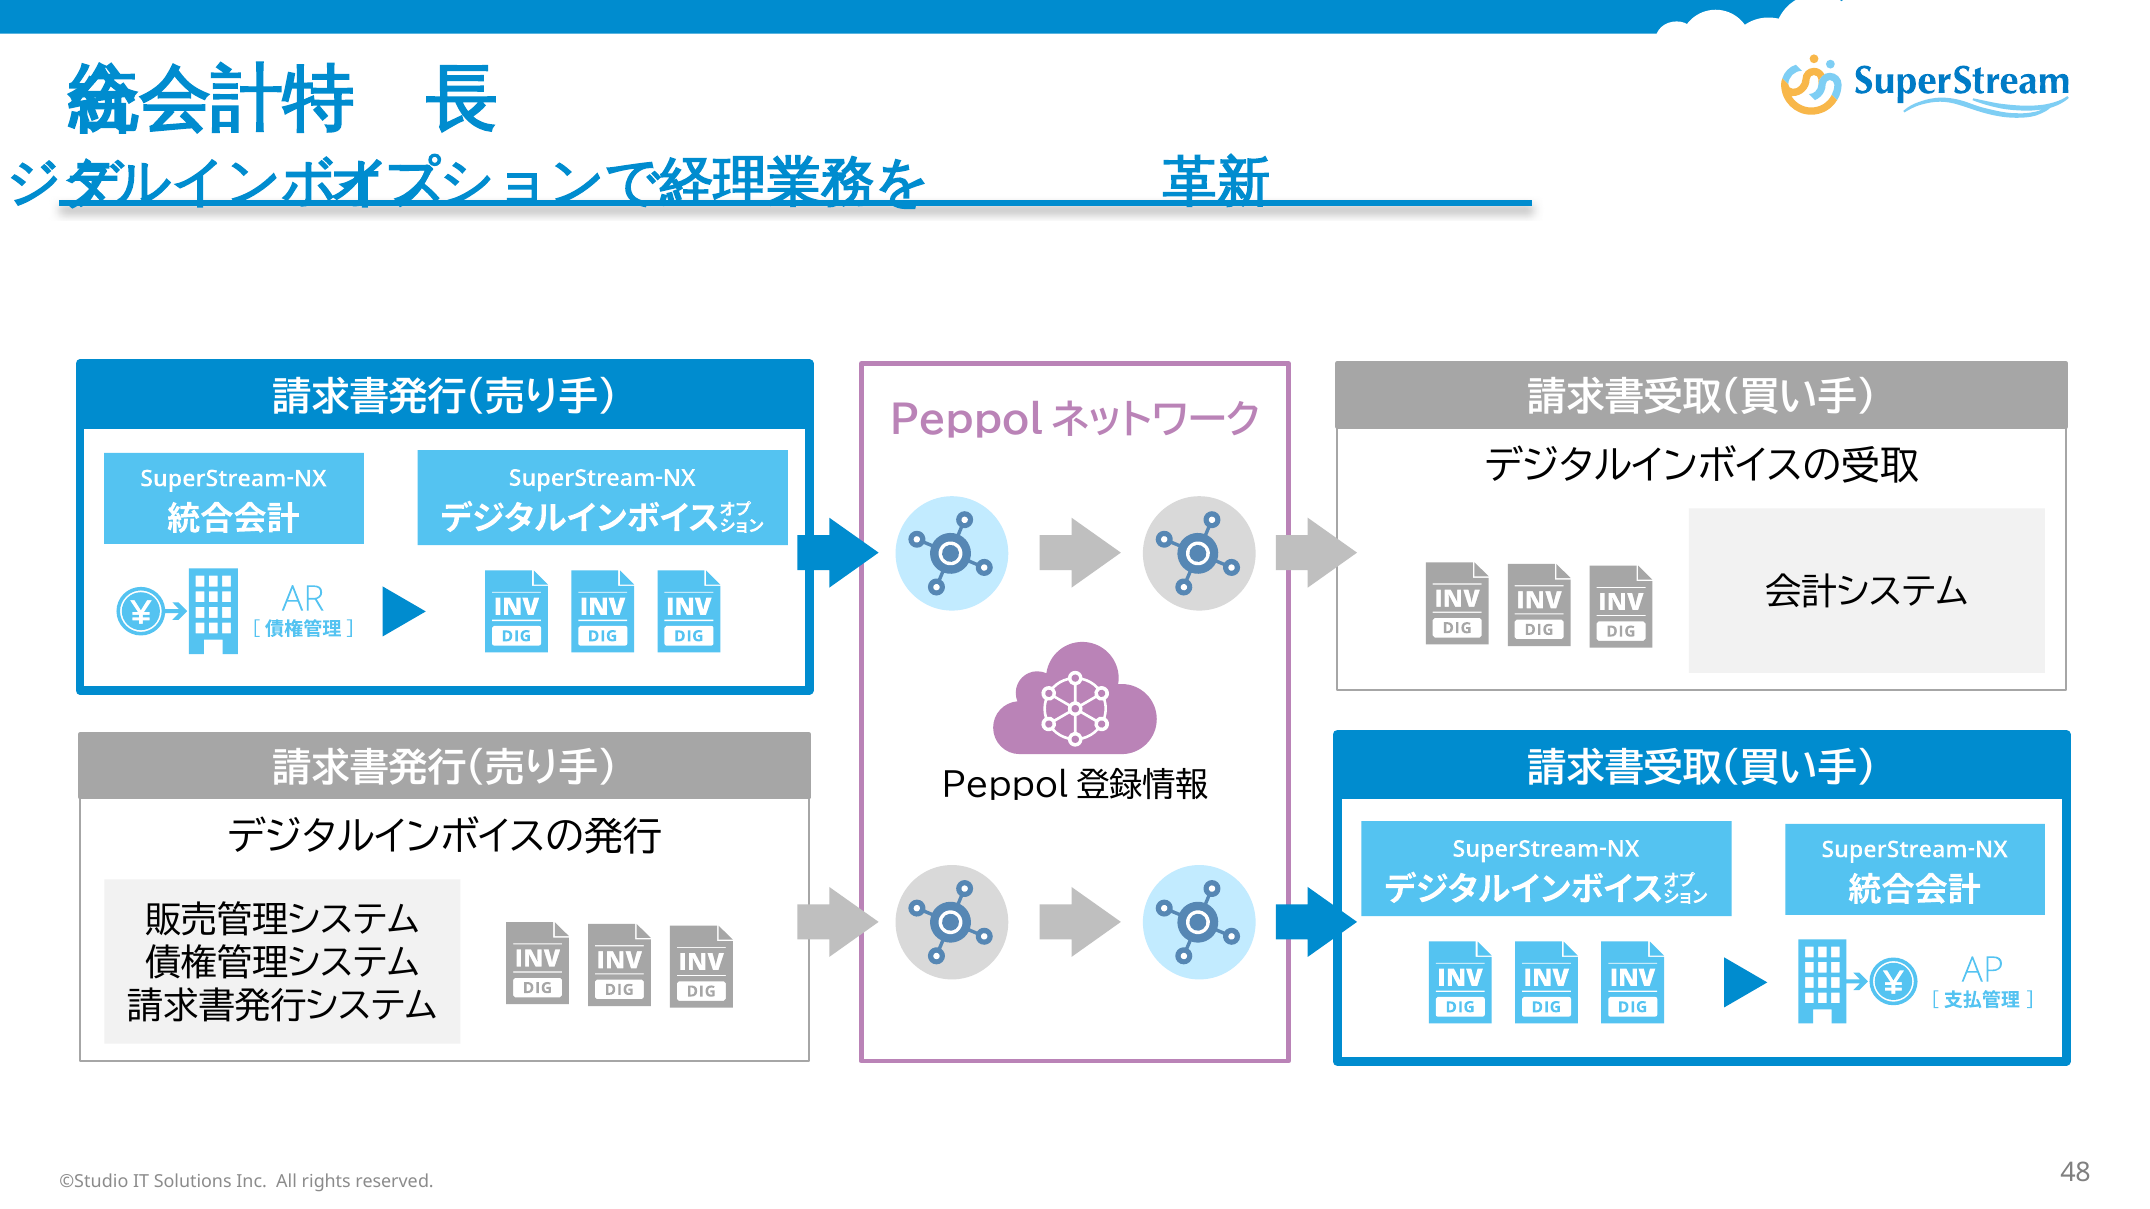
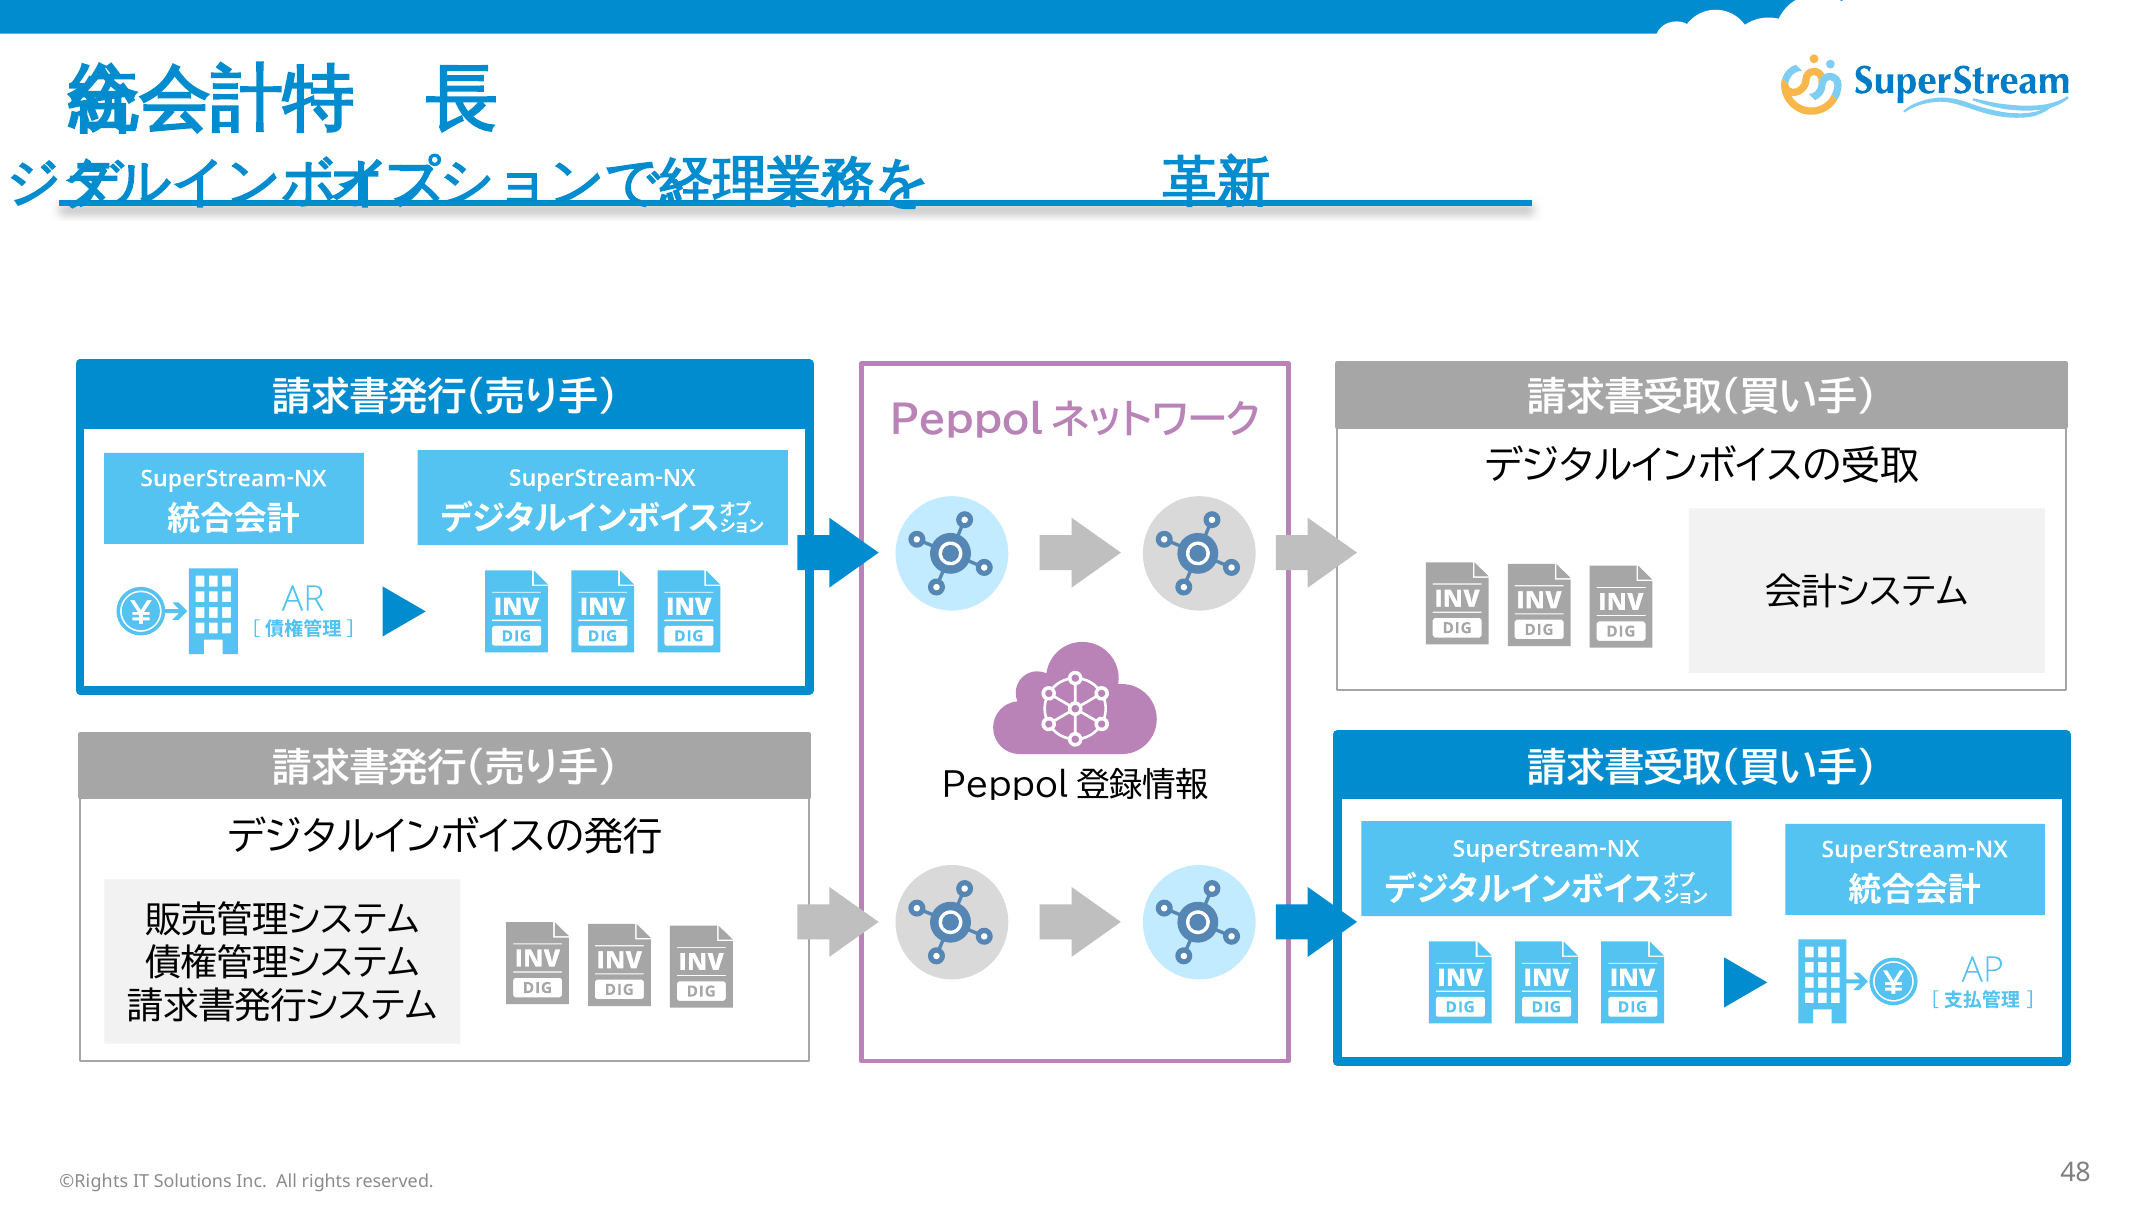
©Studio: ©Studio -> ©Rights
